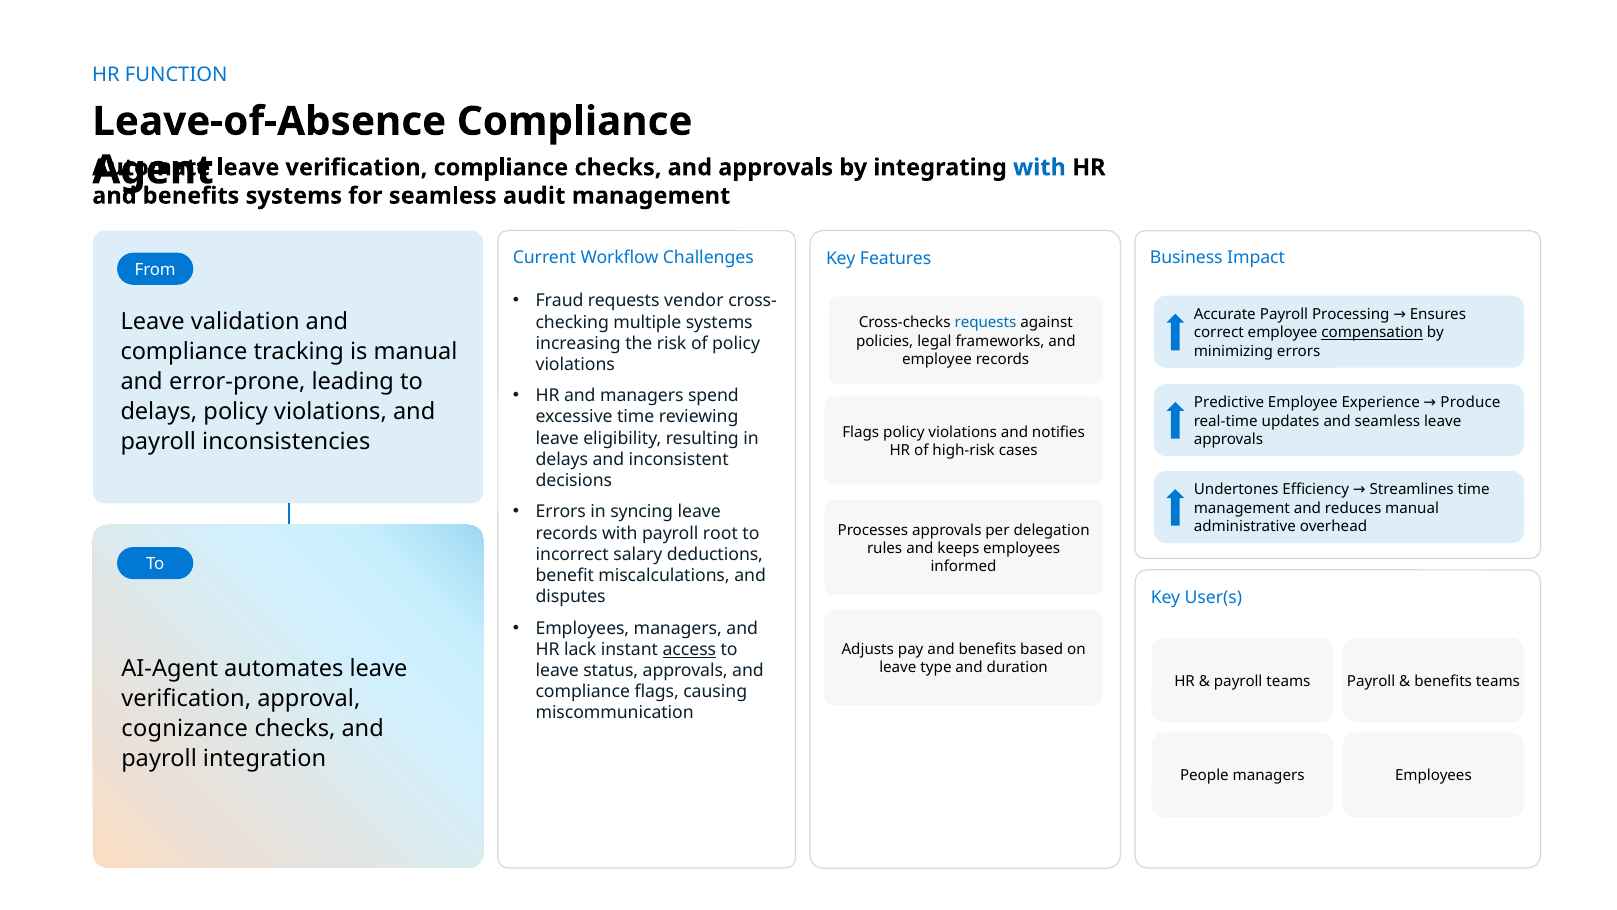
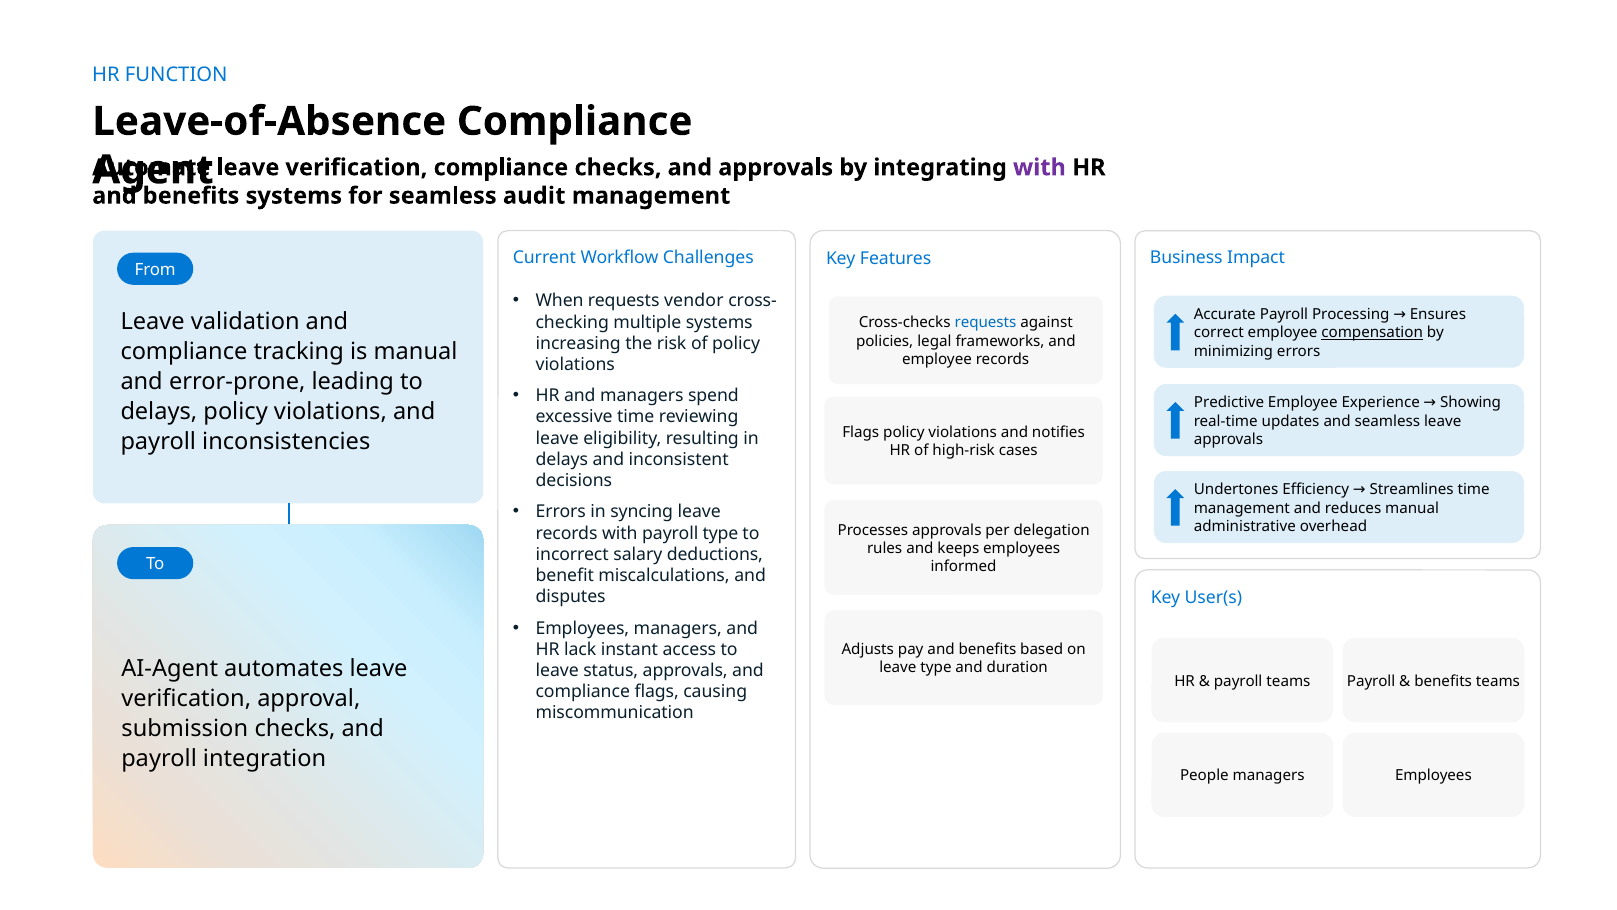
with at (1039, 167) colour: blue -> purple
Fraud: Fraud -> When
Produce: Produce -> Showing
root at (720, 533): root -> type
access underline: present -> none
cognizance: cognizance -> submission
